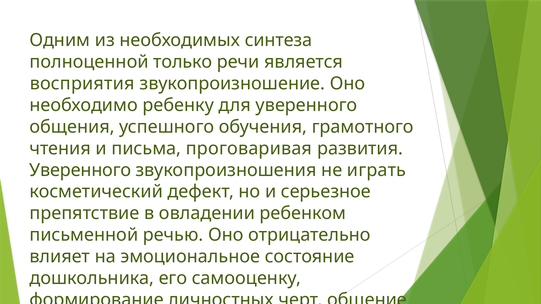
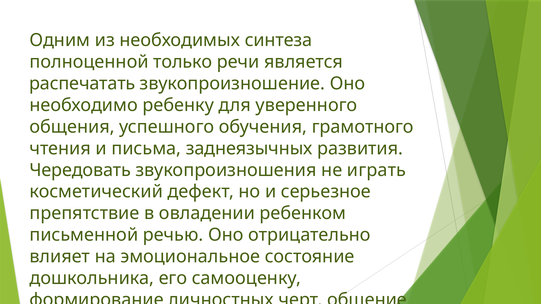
восприятия: восприятия -> распечатать
проговаривая: проговаривая -> заднеязычных
Уверенного at (80, 170): Уверенного -> Чередовать
